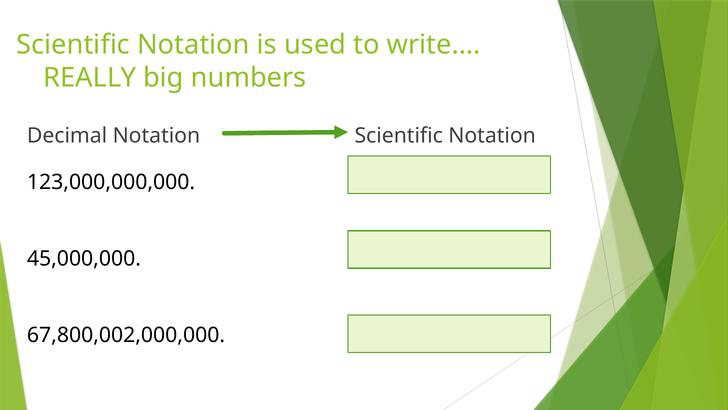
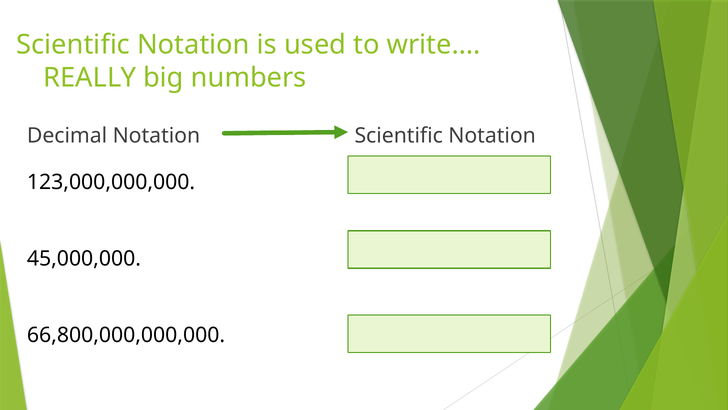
67,800,002,000,000: 67,800,002,000,000 -> 66,800,000,000,000
